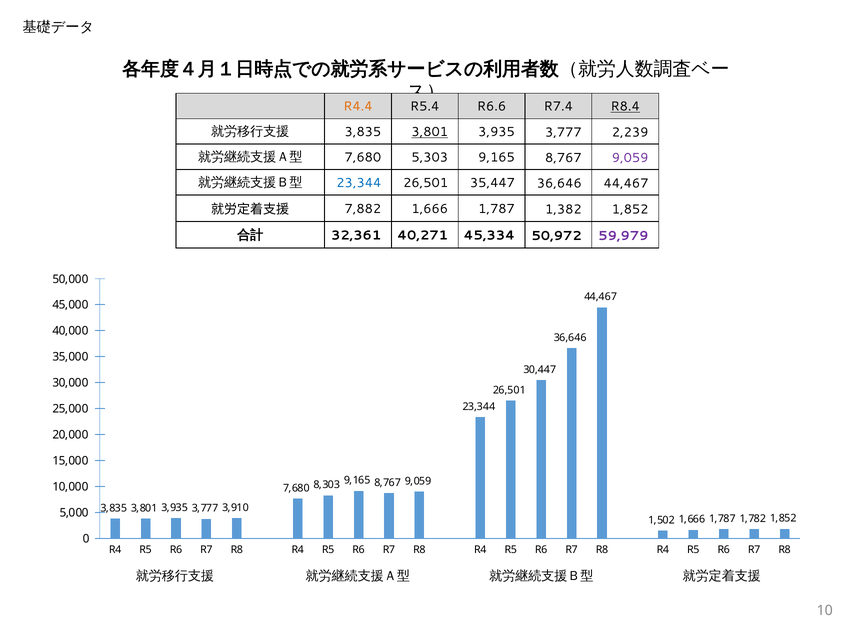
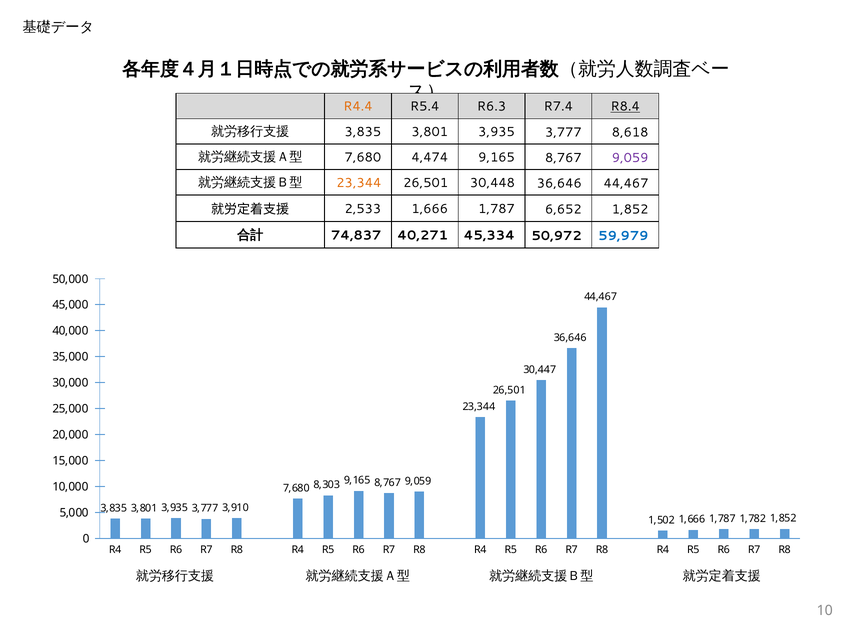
R6.6: R6.6 -> R6.3
3,801 at (430, 132) underline: present -> none
2,239: 2,239 -> 8,618
5,303: 5,303 -> 4,474
23,344 at (359, 183) colour: blue -> orange
35,447: 35,447 -> 30,448
7,882: 7,882 -> 2,533
1,382: 1,382 -> 6,652
32,361: 32,361 -> 74,837
59,979 colour: purple -> blue
